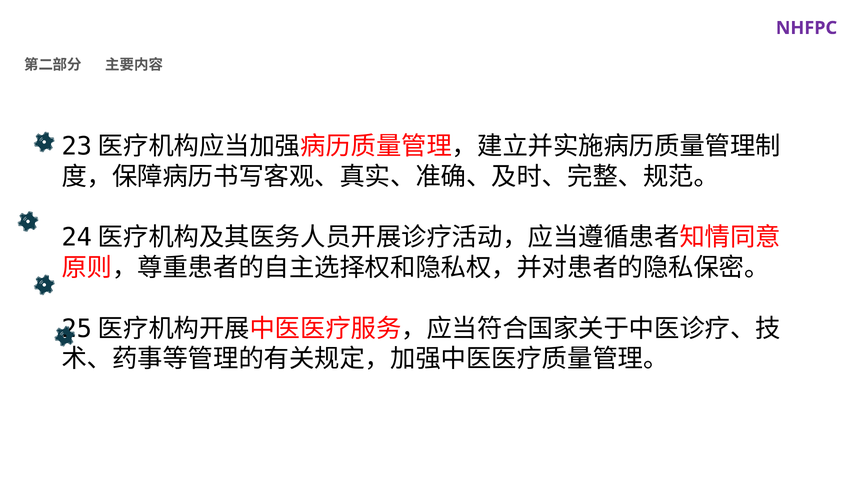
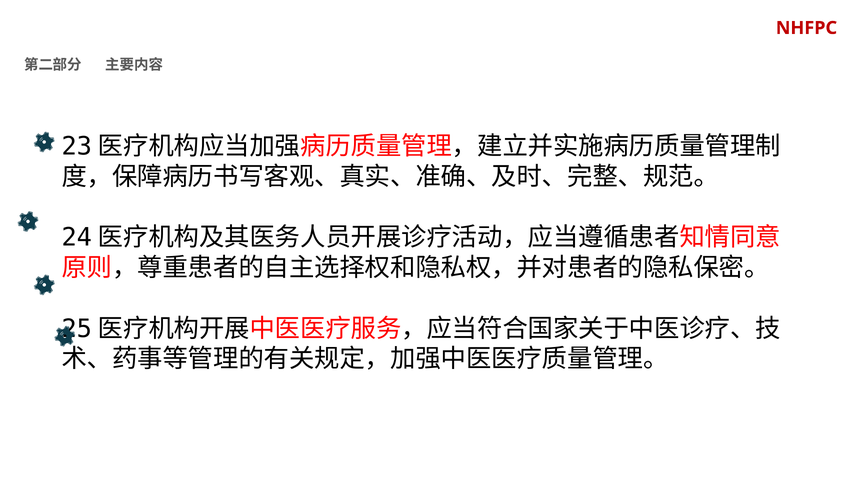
NHFPC colour: purple -> red
